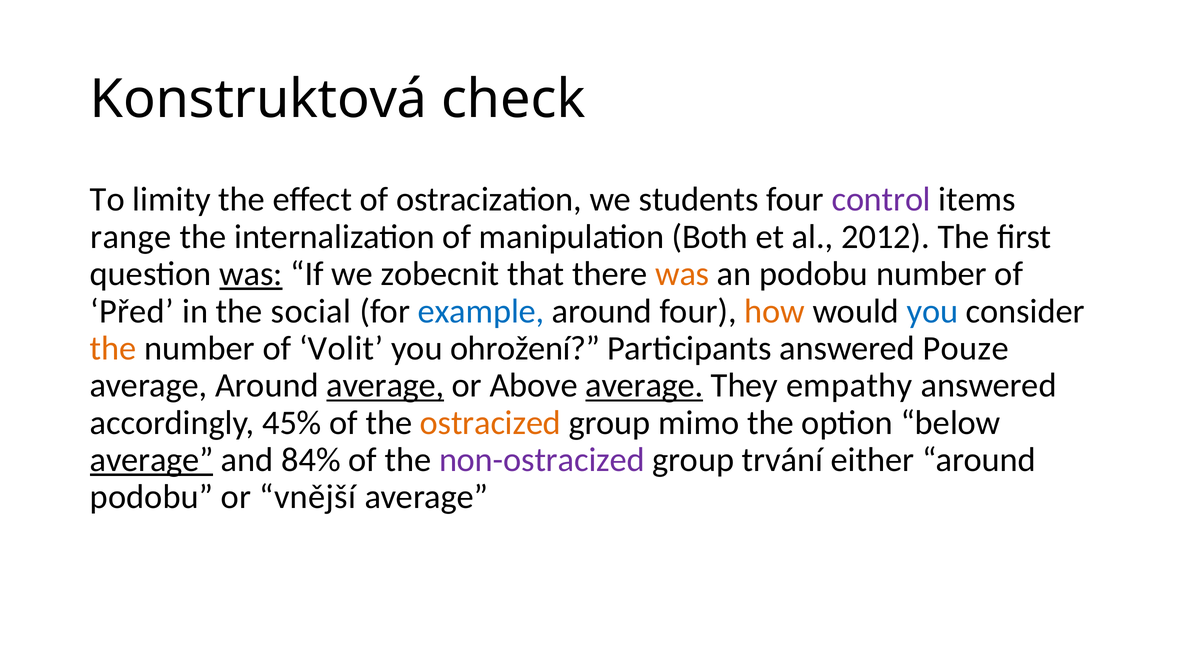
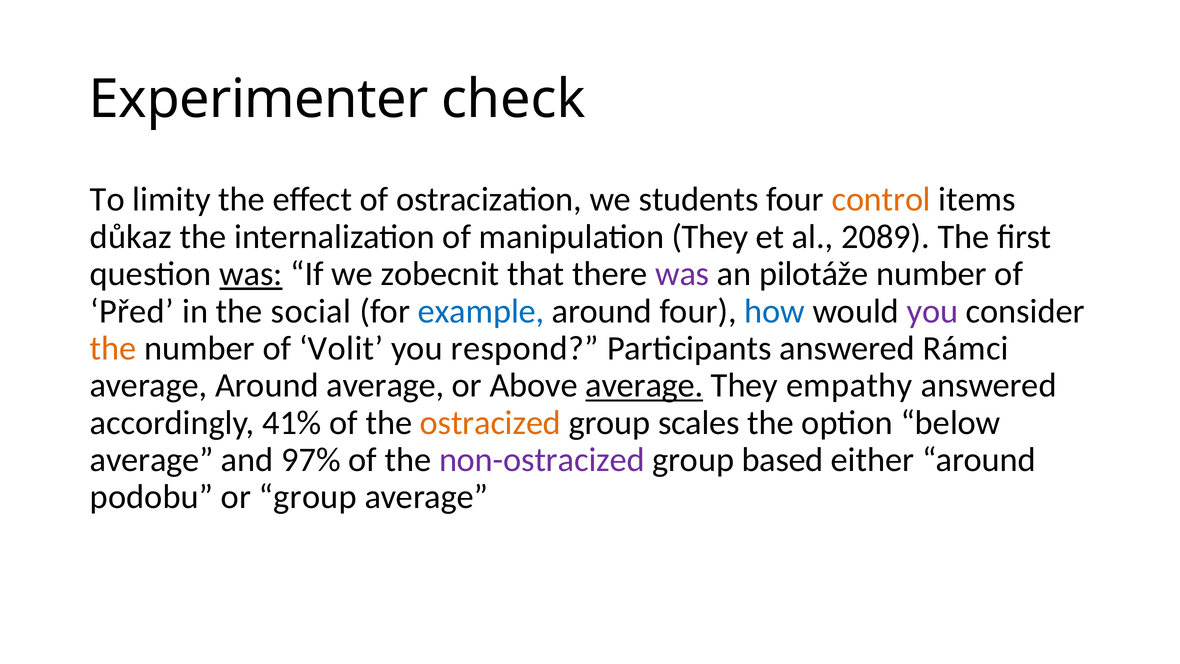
Konstruktová: Konstruktová -> Experimenter
control colour: purple -> orange
range: range -> důkaz
manipulation Both: Both -> They
2012: 2012 -> 2089
was at (682, 274) colour: orange -> purple
an podobu: podobu -> pilotáže
how colour: orange -> blue
you at (933, 311) colour: blue -> purple
ohrožení: ohrožení -> respond
Pouze: Pouze -> Rámci
average at (385, 385) underline: present -> none
45%: 45% -> 41%
mimo: mimo -> scales
average at (152, 460) underline: present -> none
84%: 84% -> 97%
trvání: trvání -> based
or vnější: vnější -> group
